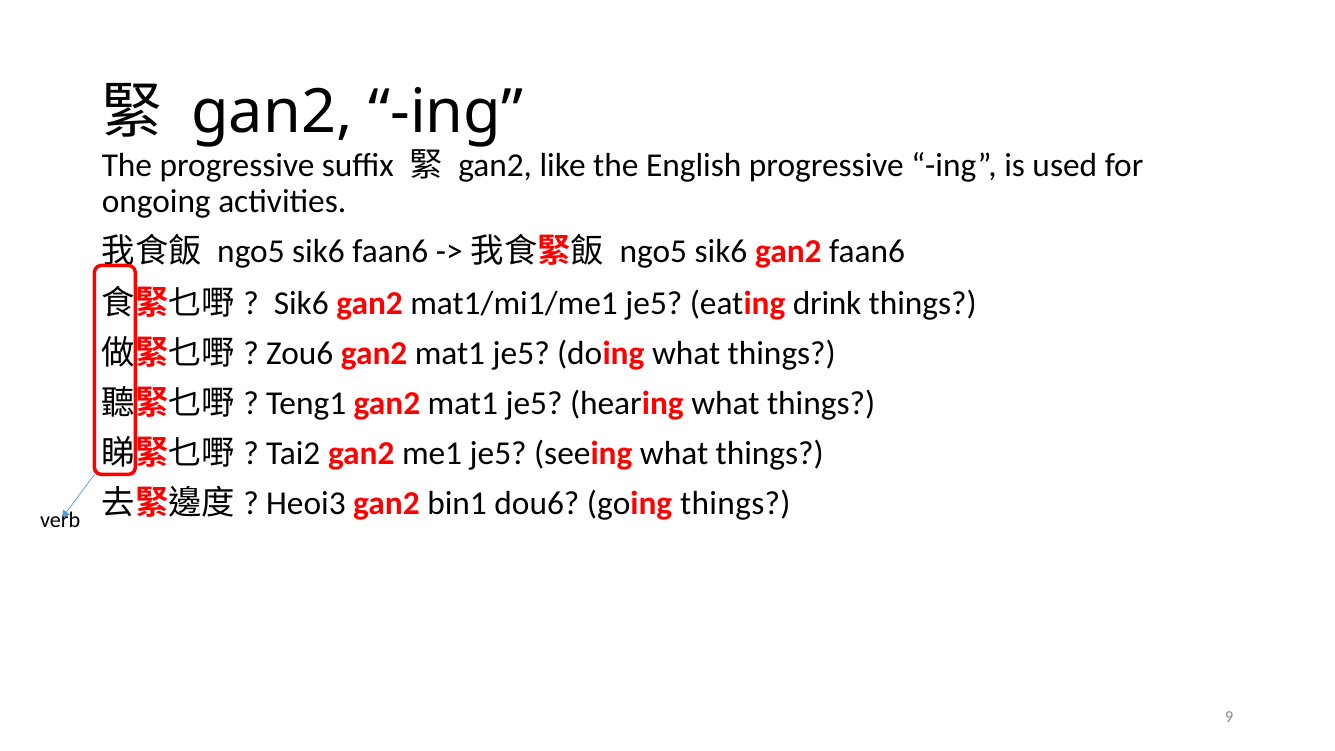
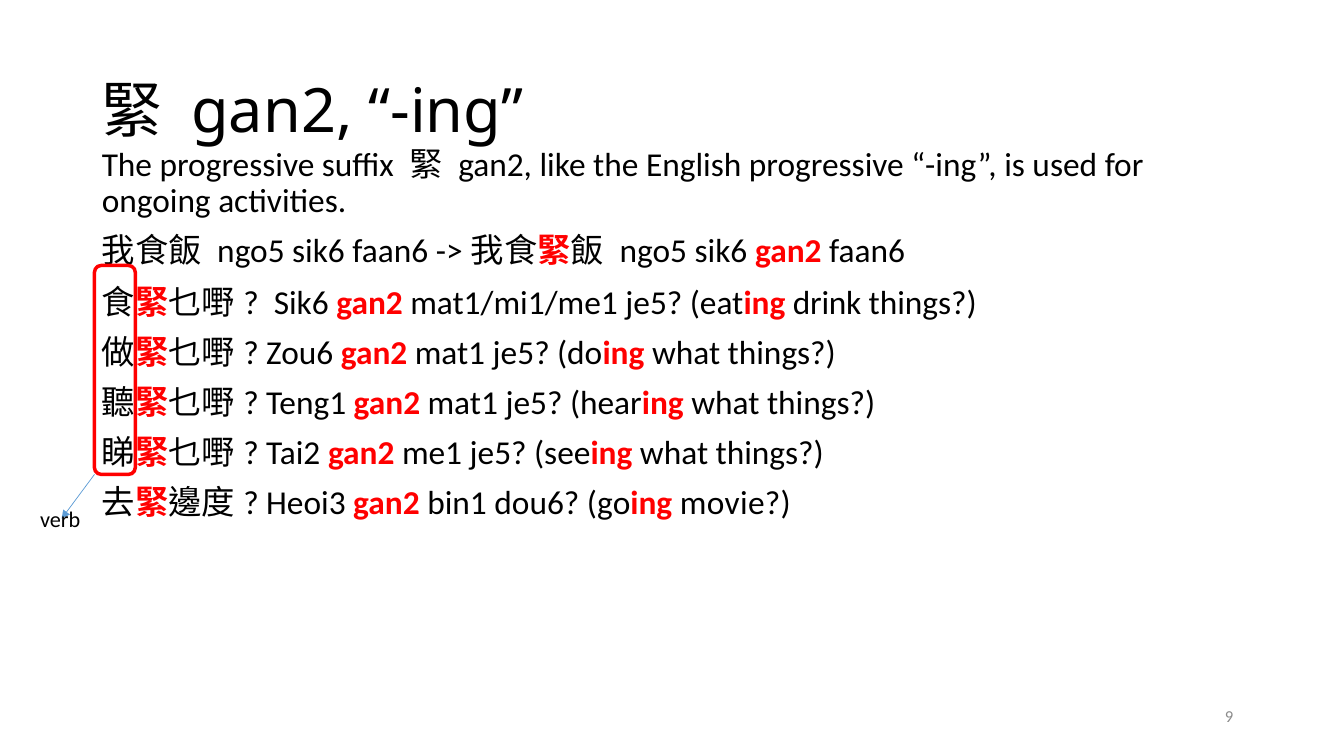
going things: things -> movie
